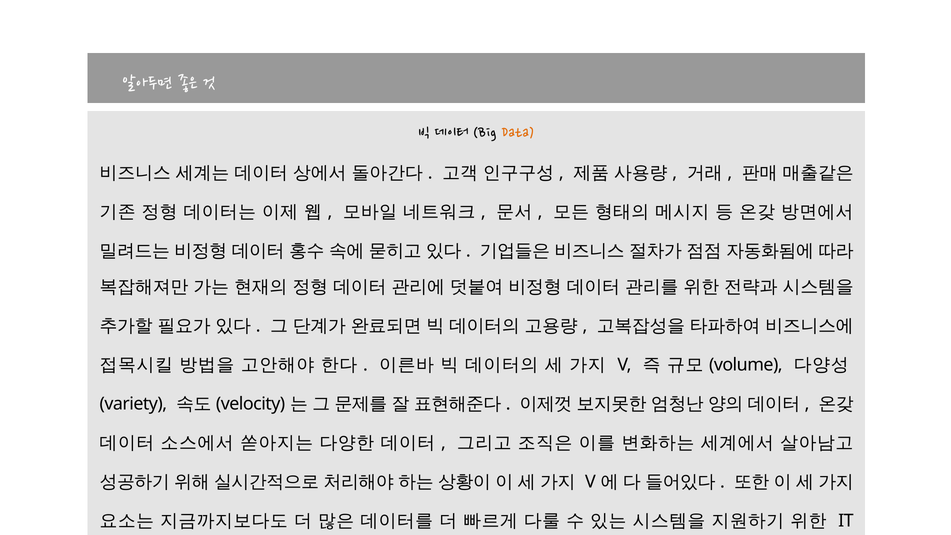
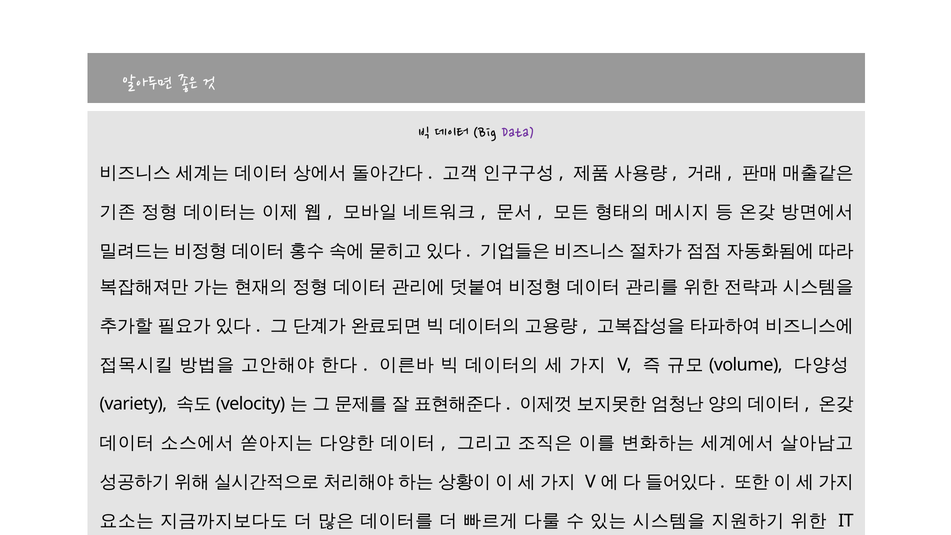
Data colour: orange -> purple
